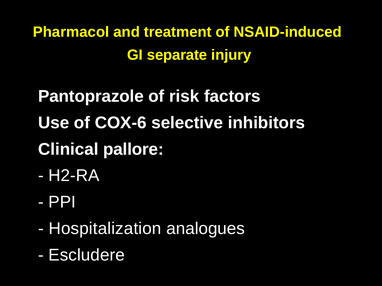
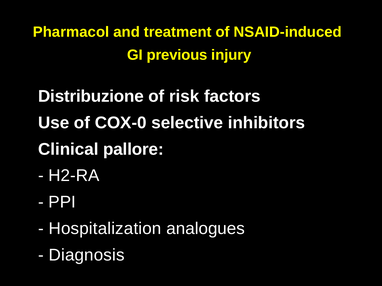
separate: separate -> previous
Pantoprazole: Pantoprazole -> Distribuzione
COX-6: COX-6 -> COX-0
Escludere: Escludere -> Diagnosis
